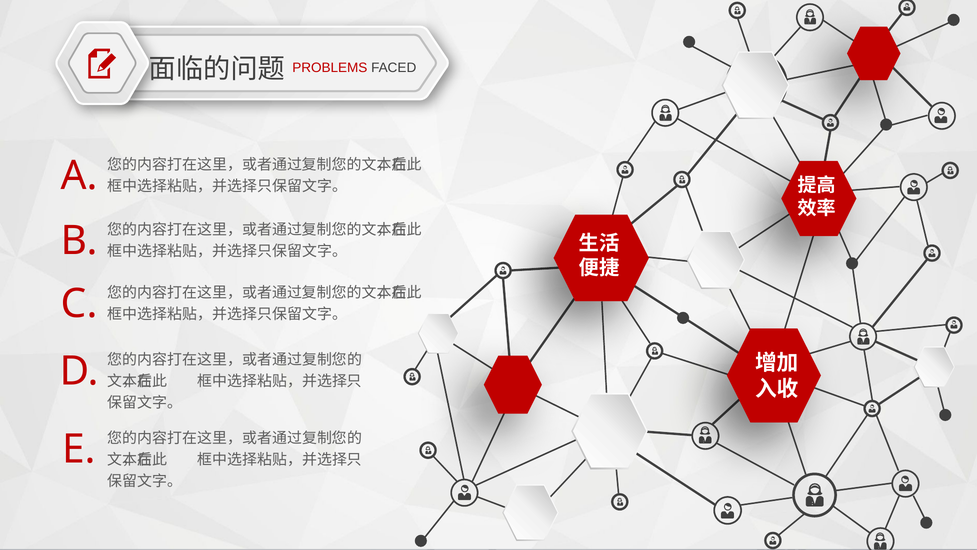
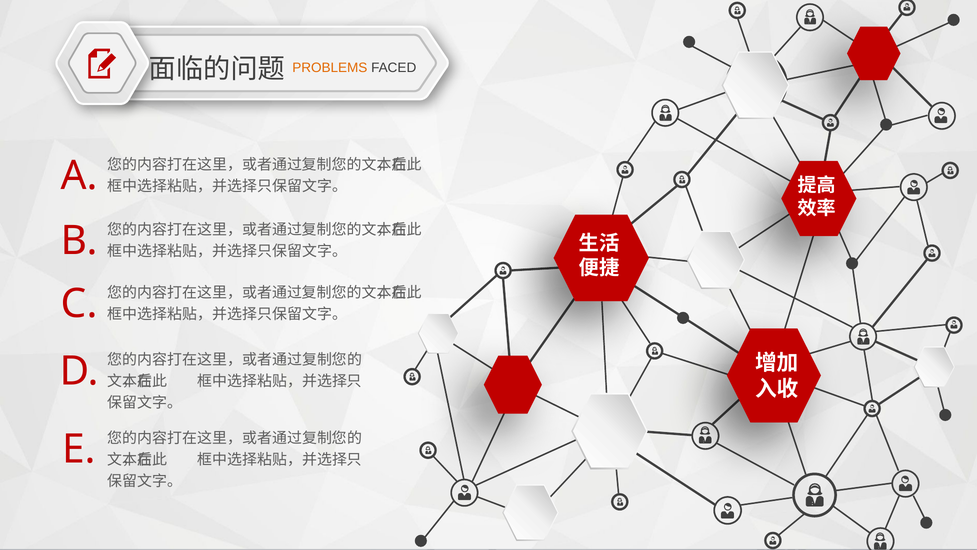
PROBLEMS colour: red -> orange
